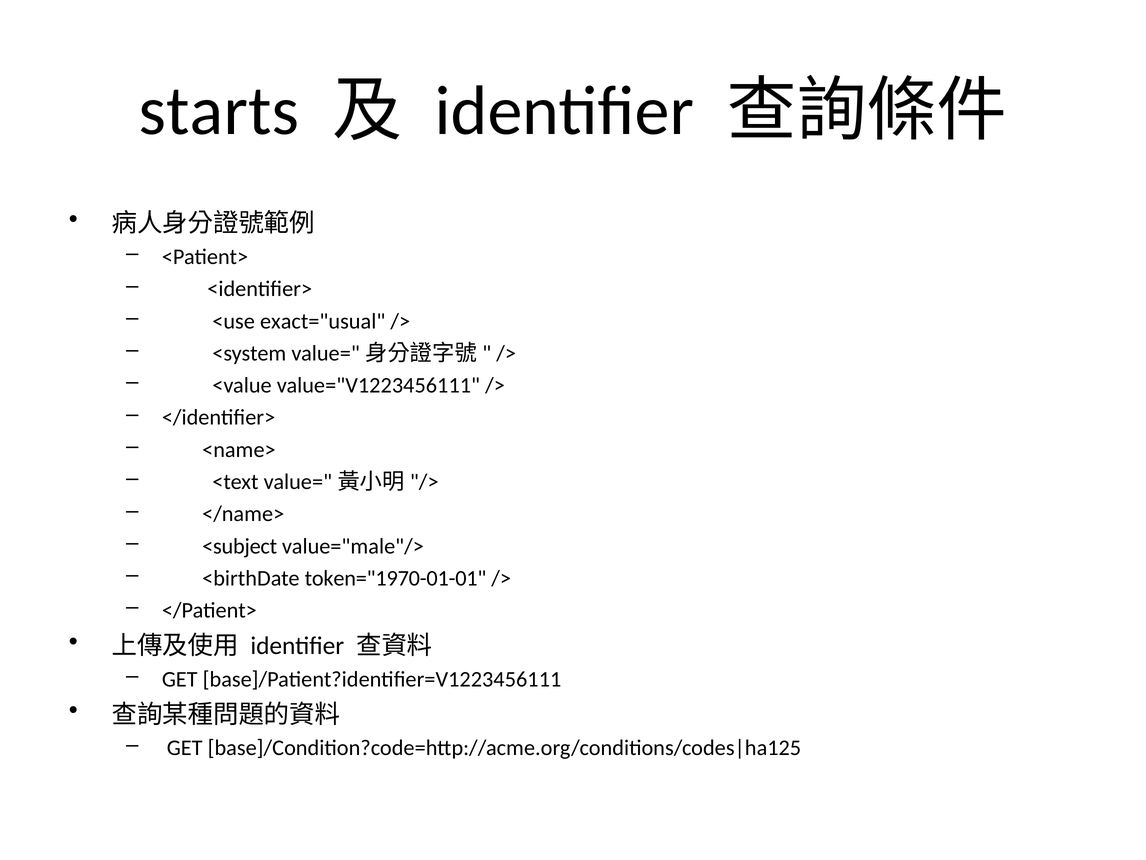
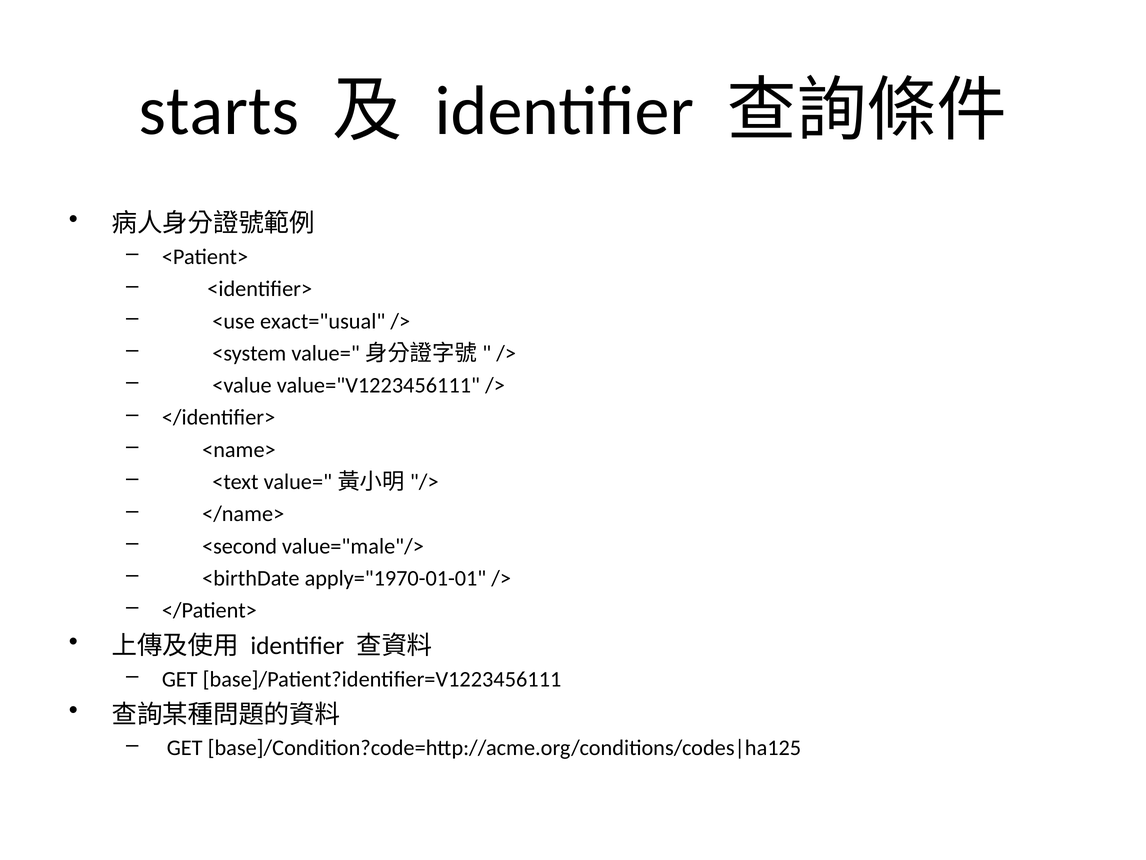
<subject: <subject -> <second
token="1970-01-01: token="1970-01-01 -> apply="1970-01-01
